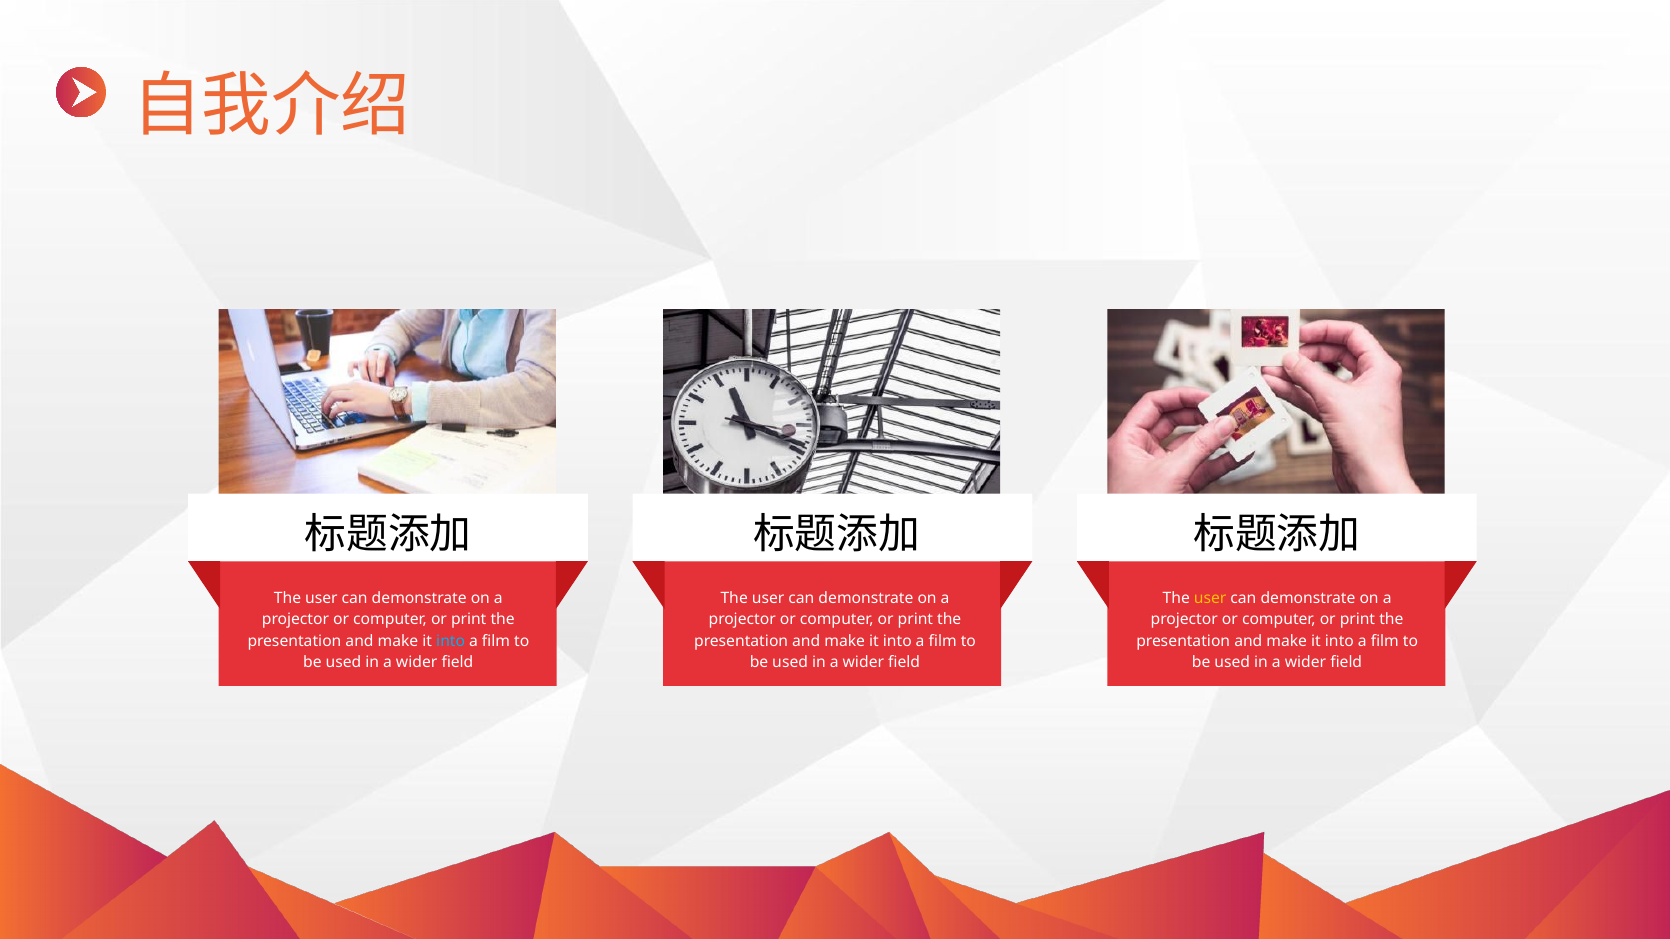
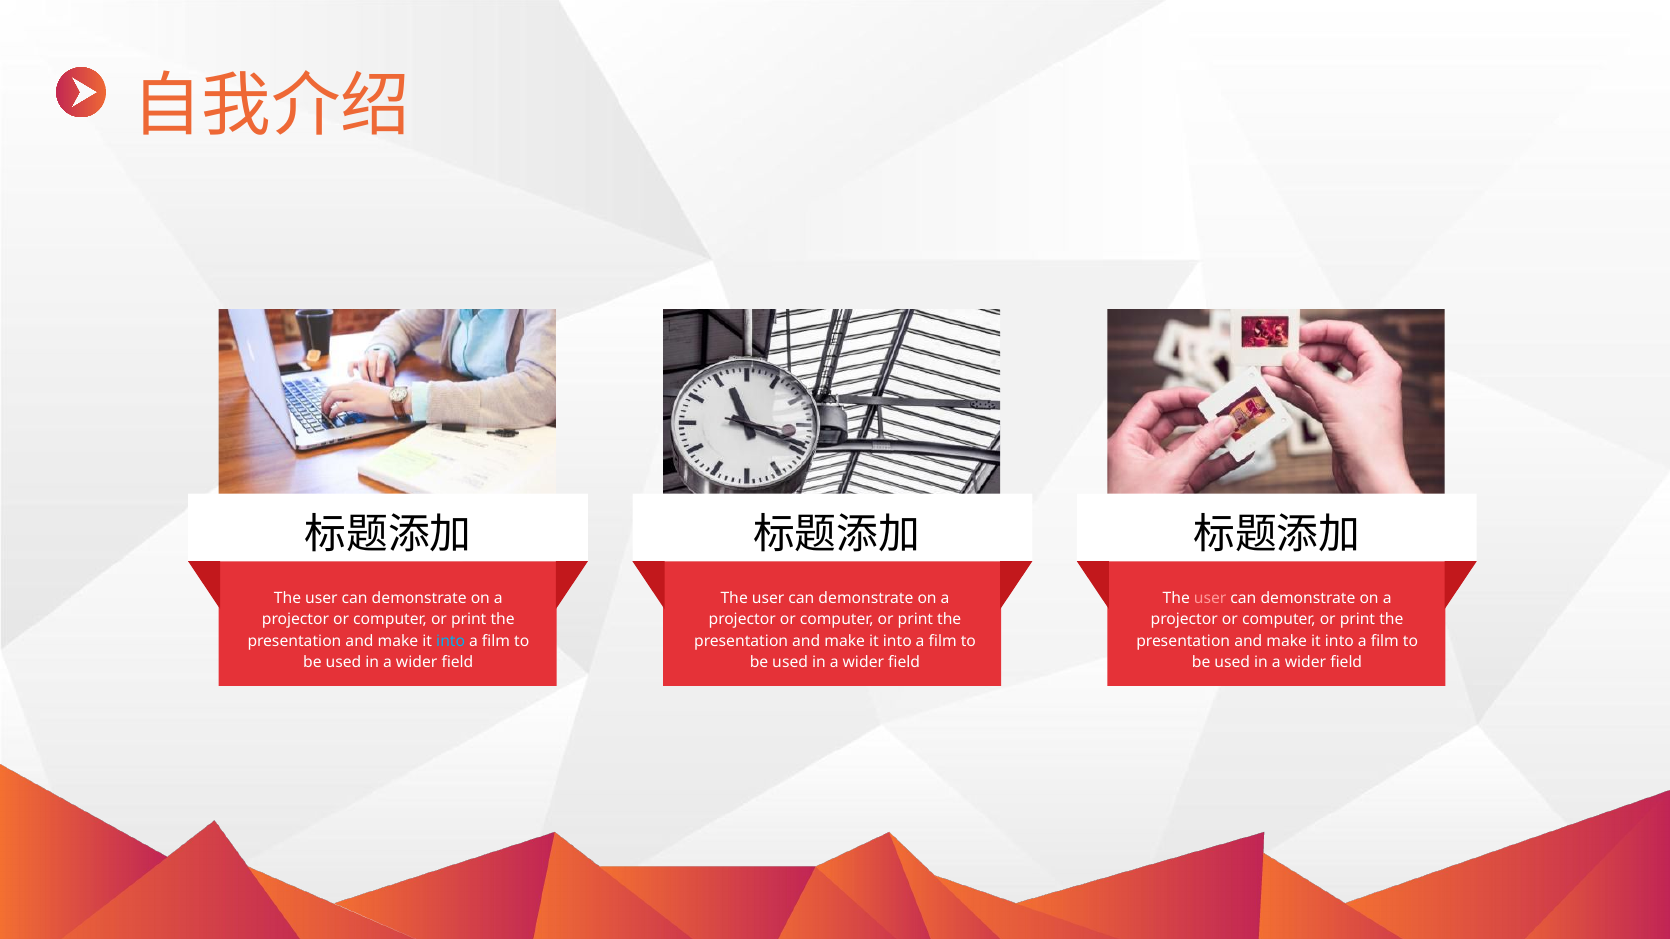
user at (1210, 598) colour: yellow -> pink
